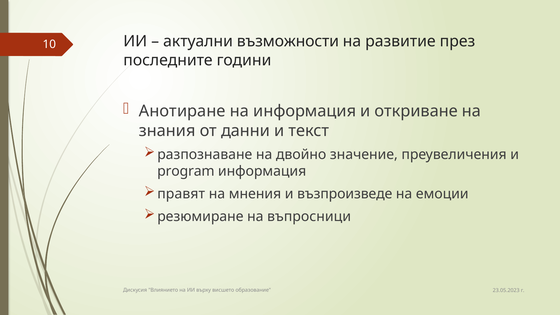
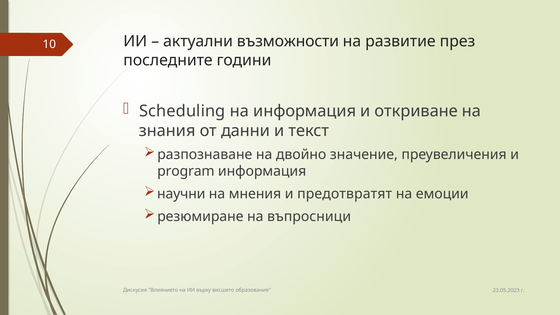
Анотиране: Анотиране -> Scheduling
пpaвят: пpaвят -> научни
възпроизведе: възпроизведе -> предотвратят
